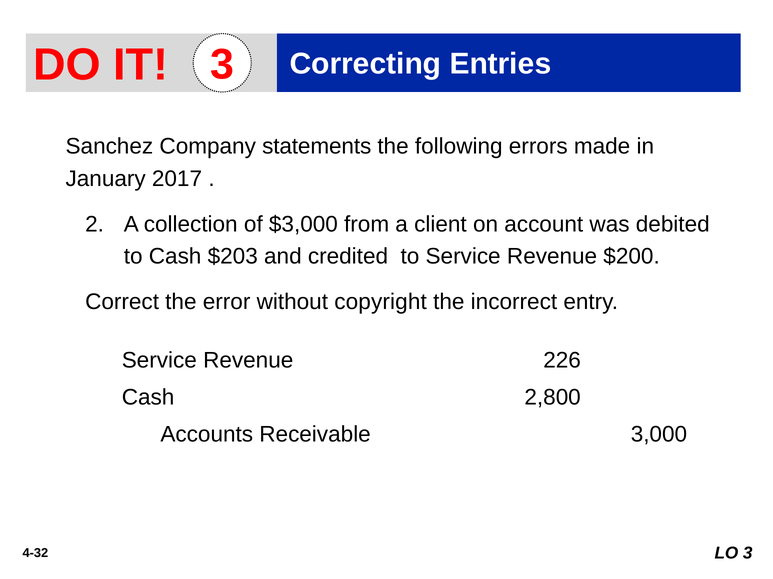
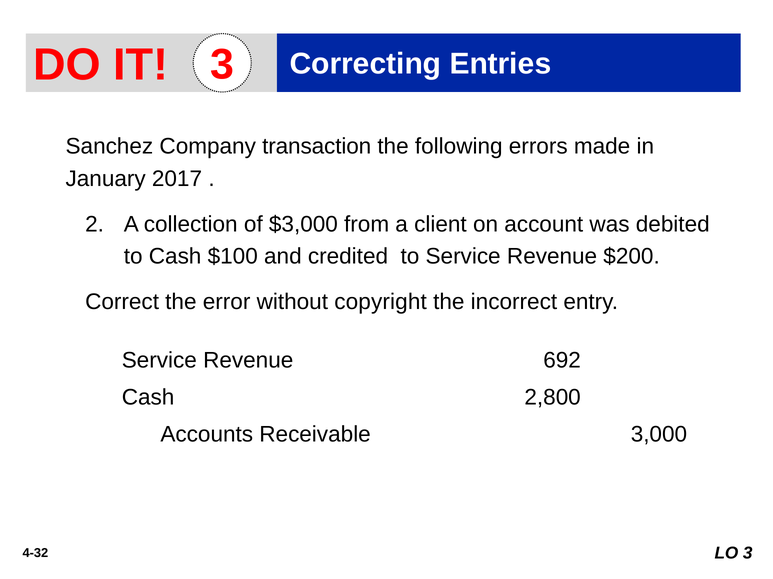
statements: statements -> transaction
$203: $203 -> $100
226: 226 -> 692
